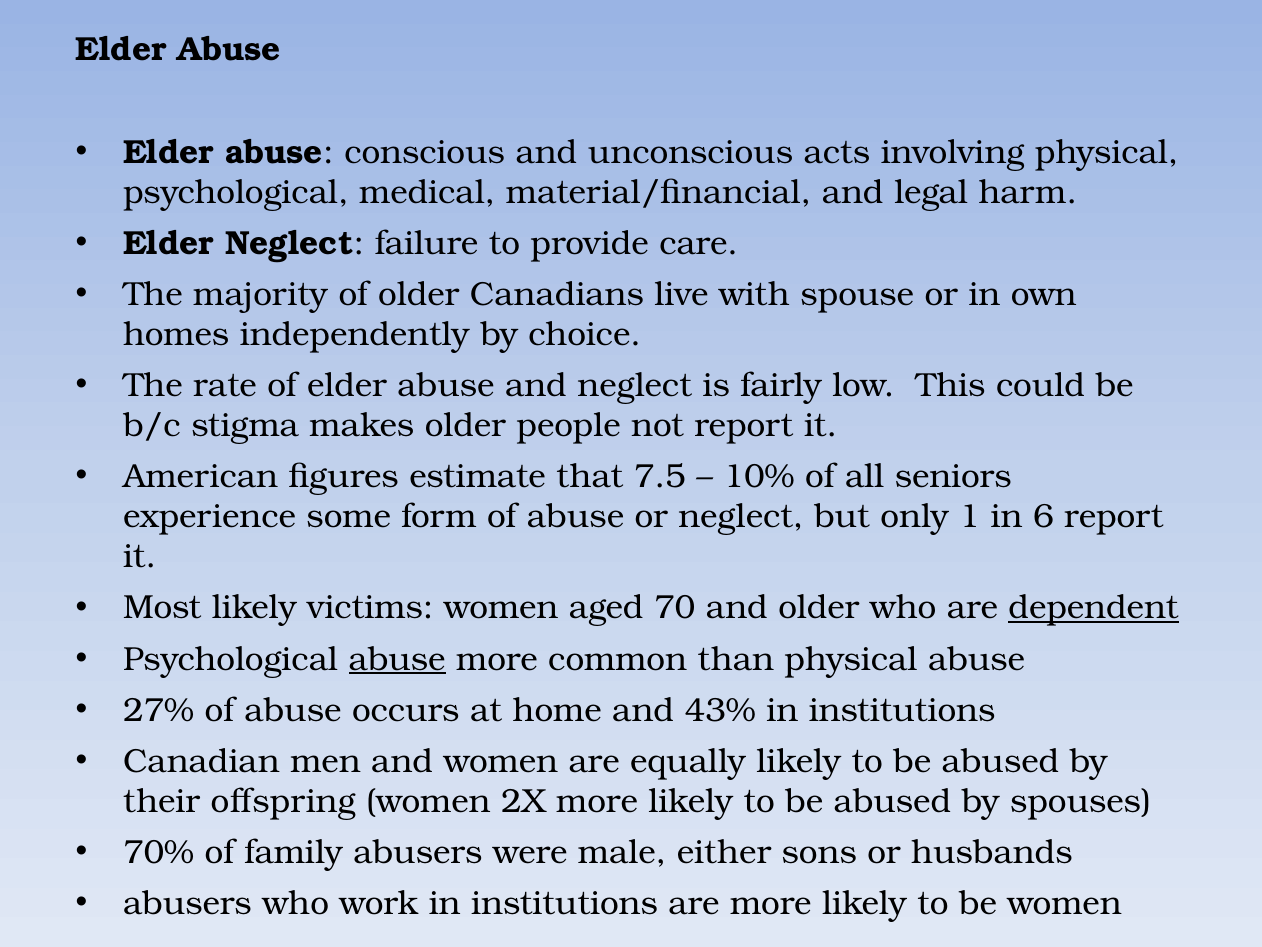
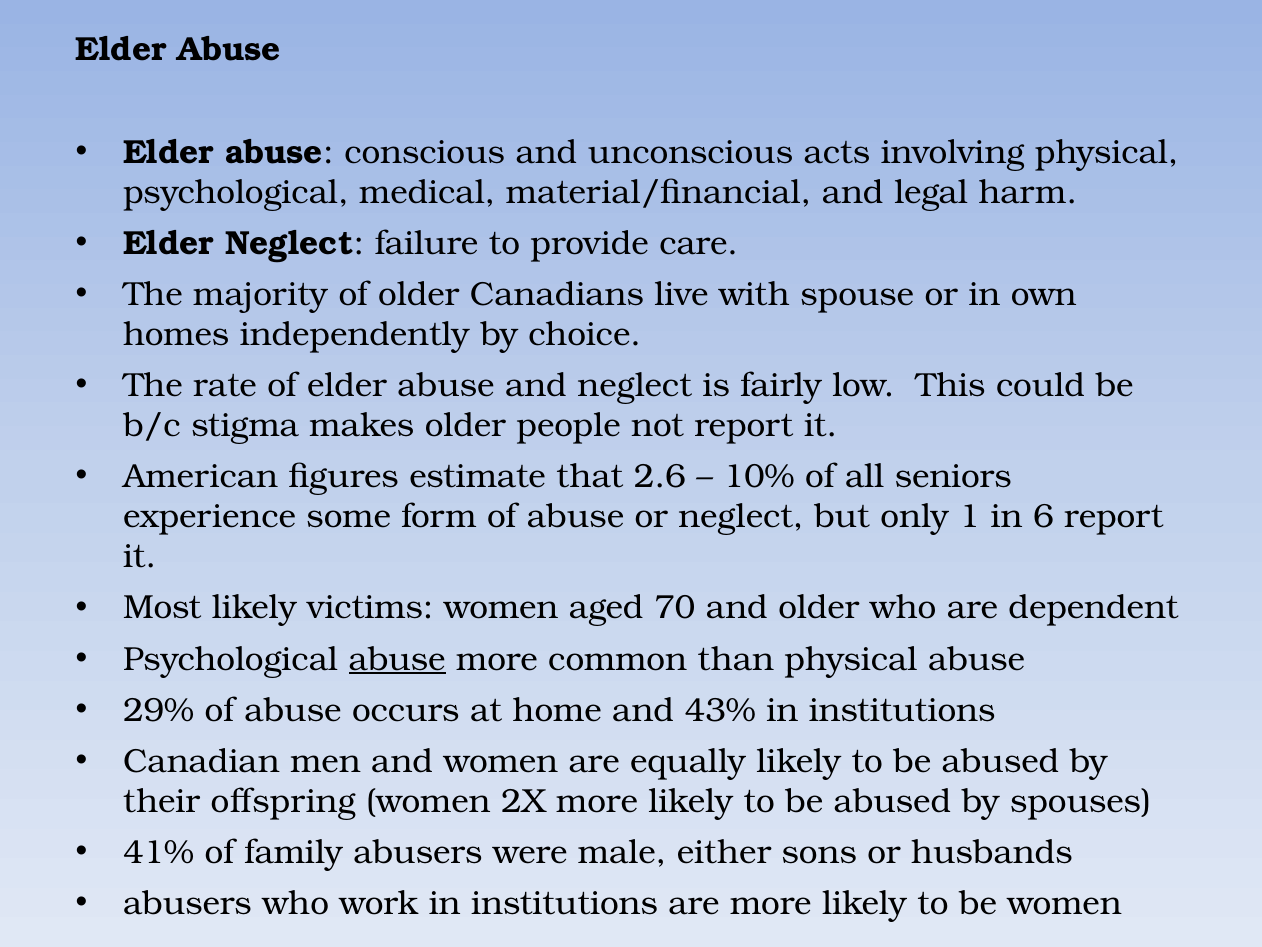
7.5: 7.5 -> 2.6
dependent underline: present -> none
27%: 27% -> 29%
70%: 70% -> 41%
